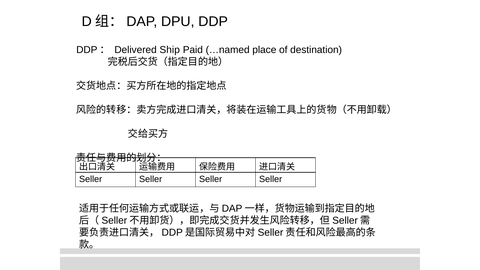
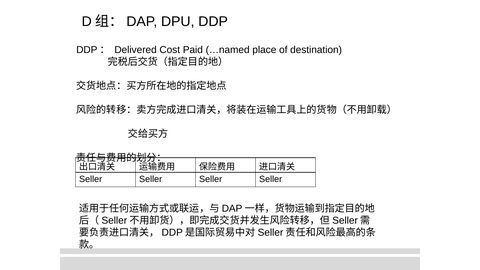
Ship: Ship -> Cost
